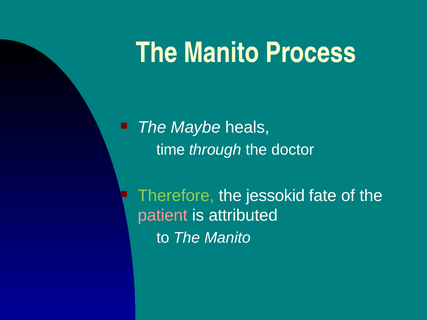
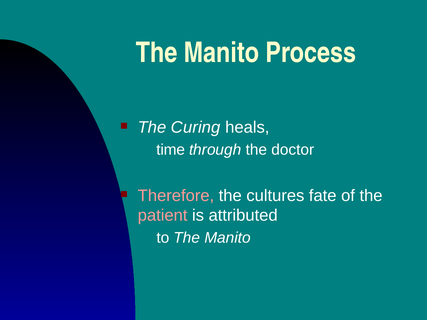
Maybe: Maybe -> Curing
Therefore colour: light green -> pink
jessokid: jessokid -> cultures
